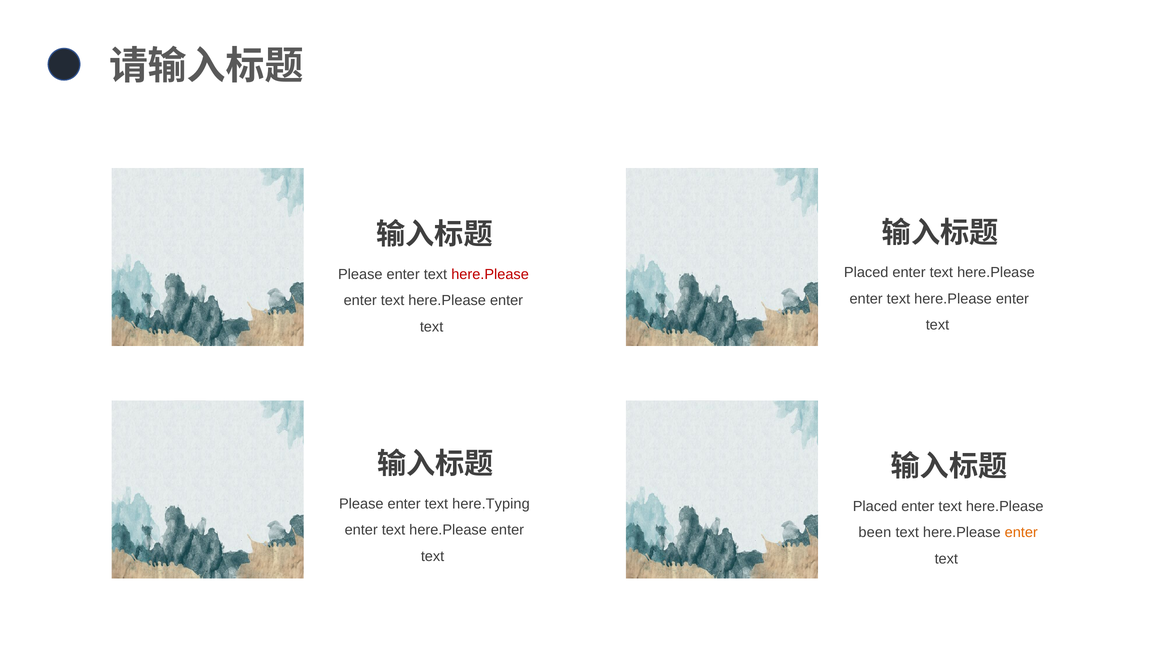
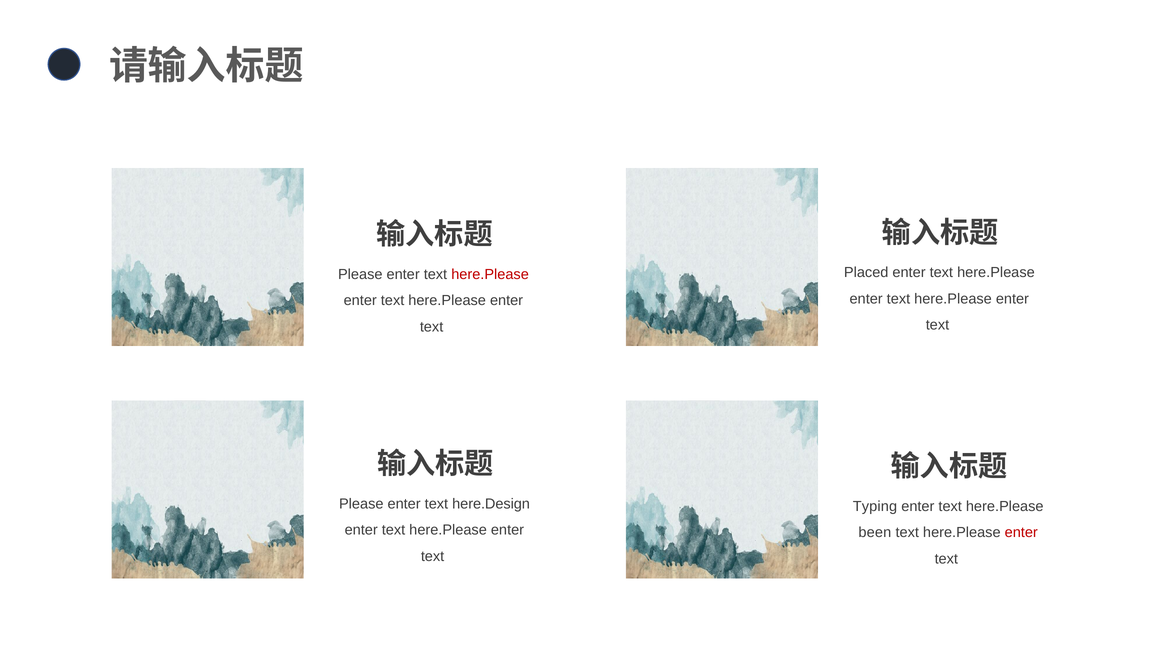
here.Typing: here.Typing -> here.Design
Placed at (875, 506): Placed -> Typing
enter at (1021, 532) colour: orange -> red
